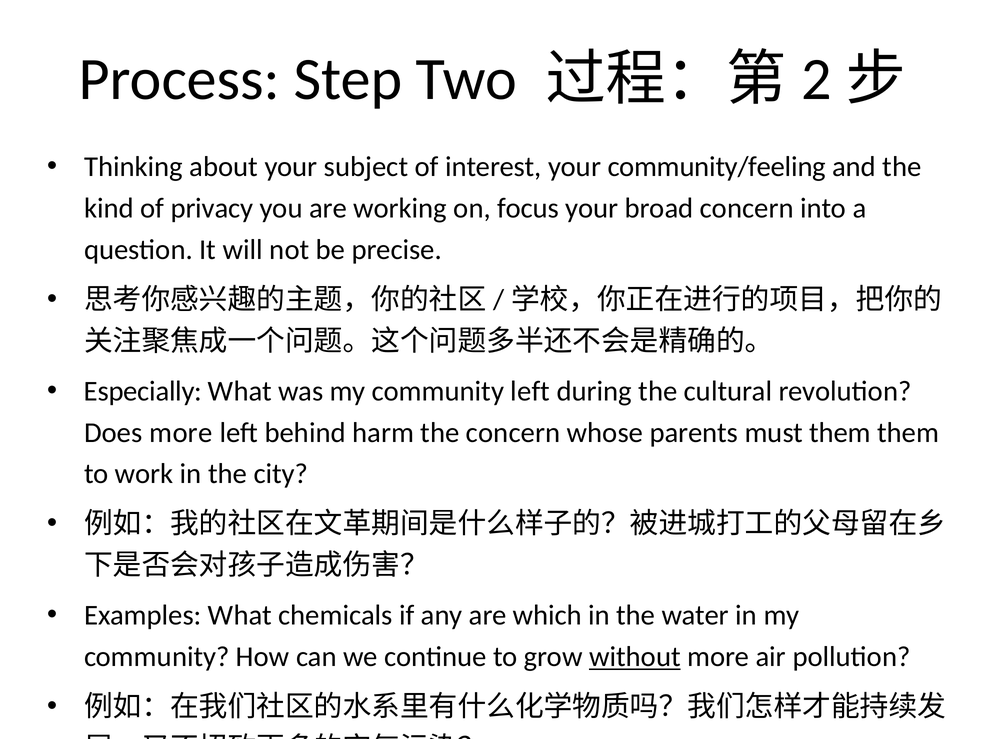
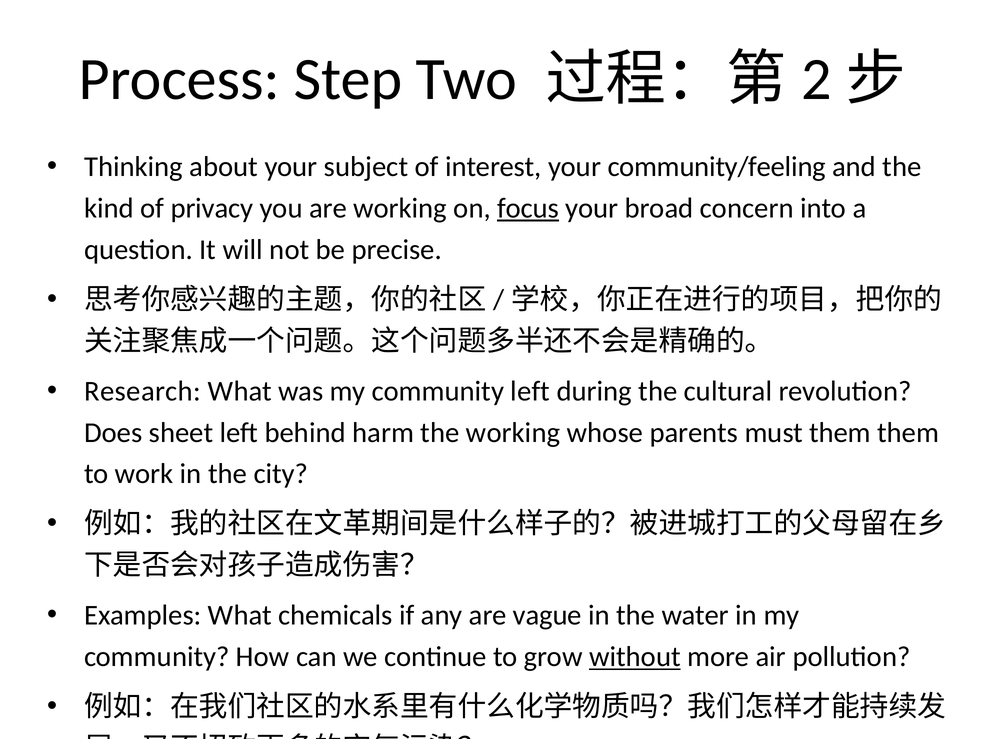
focus underline: none -> present
Especially: Especially -> Research
Does more: more -> sheet
the concern: concern -> working
which: which -> vague
